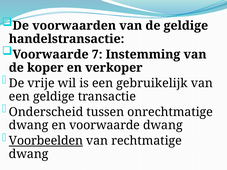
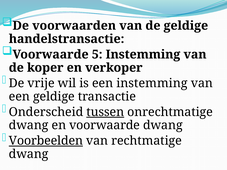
7: 7 -> 5
een gebruikelijk: gebruikelijk -> instemming
tussen underline: none -> present
